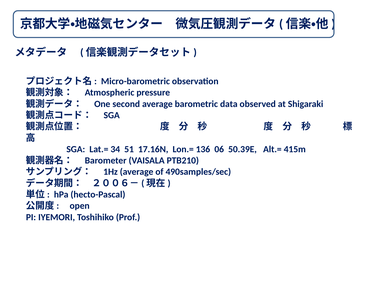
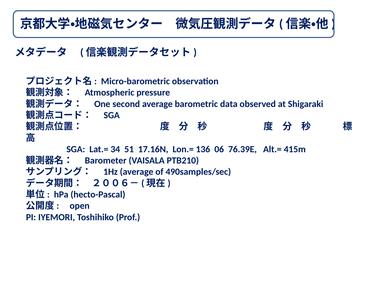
50.39E: 50.39E -> 76.39E
